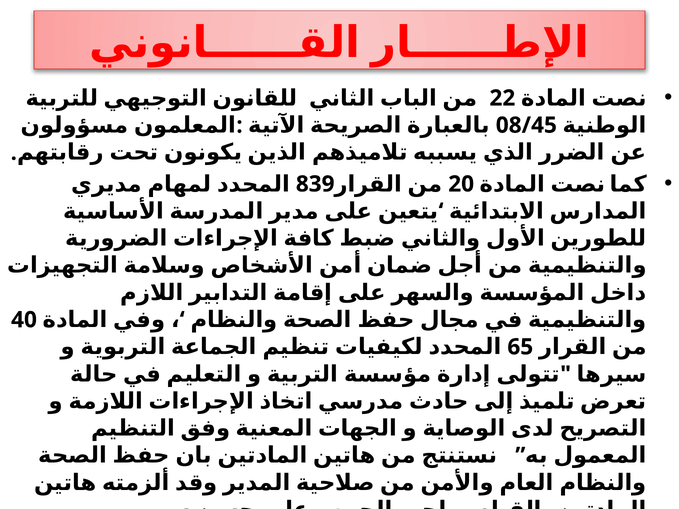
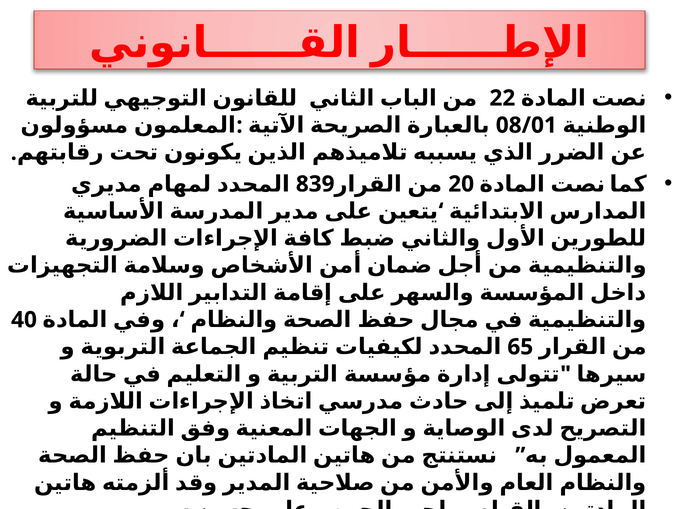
08/45: 08/45 -> 08/01
